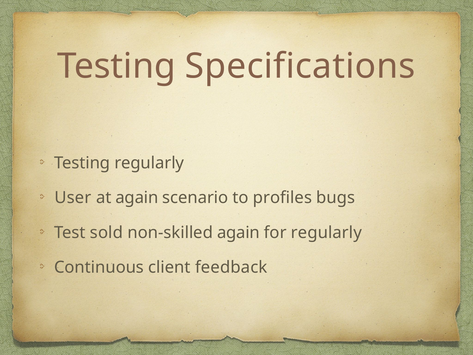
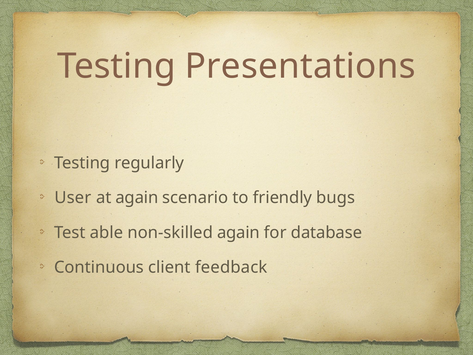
Specifications: Specifications -> Presentations
profiles: profiles -> friendly
sold: sold -> able
for regularly: regularly -> database
